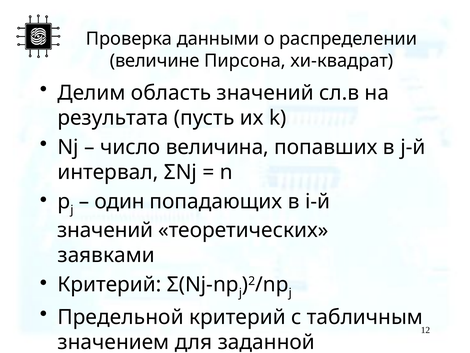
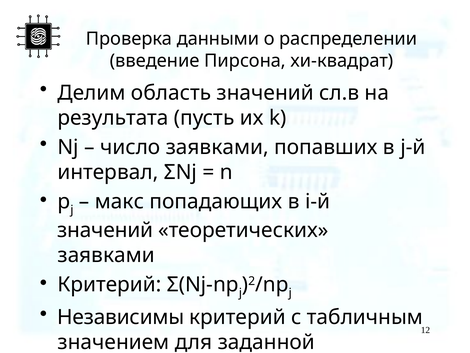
величине: величине -> введение
число величина: величина -> заявками
один: один -> макс
Предельной: Предельной -> Независимы
